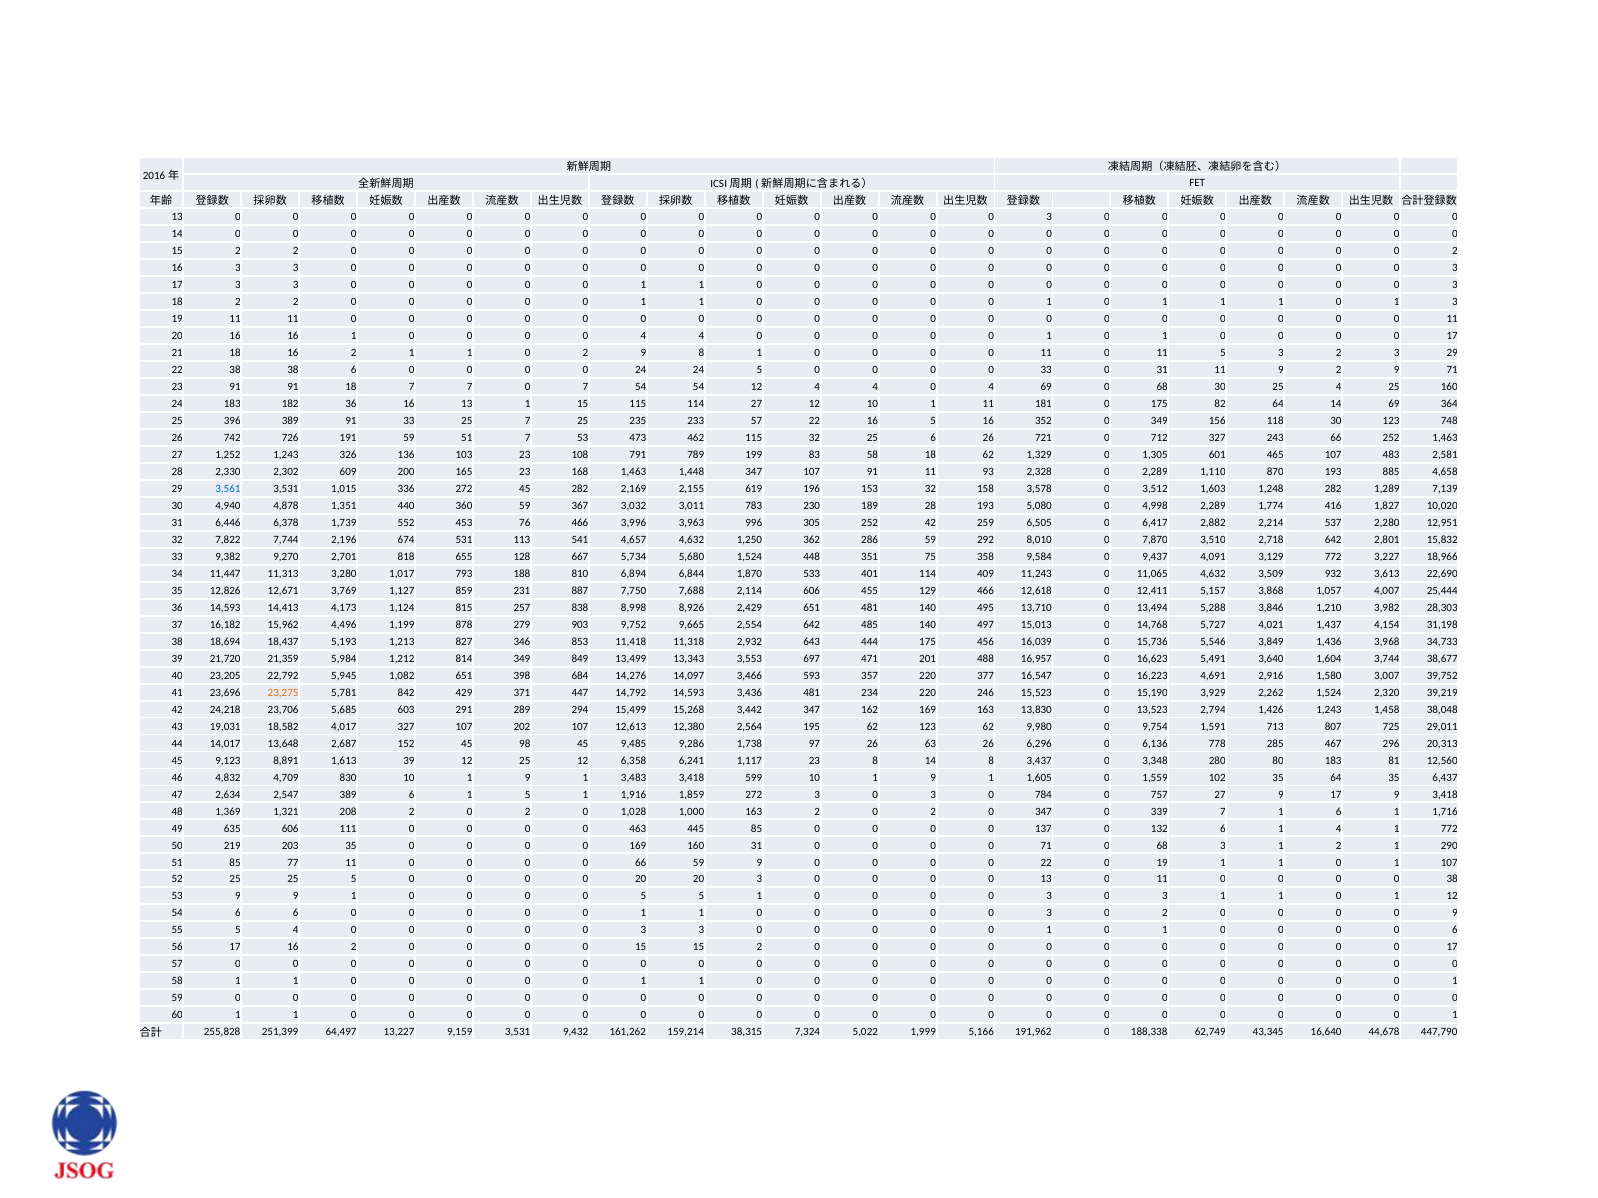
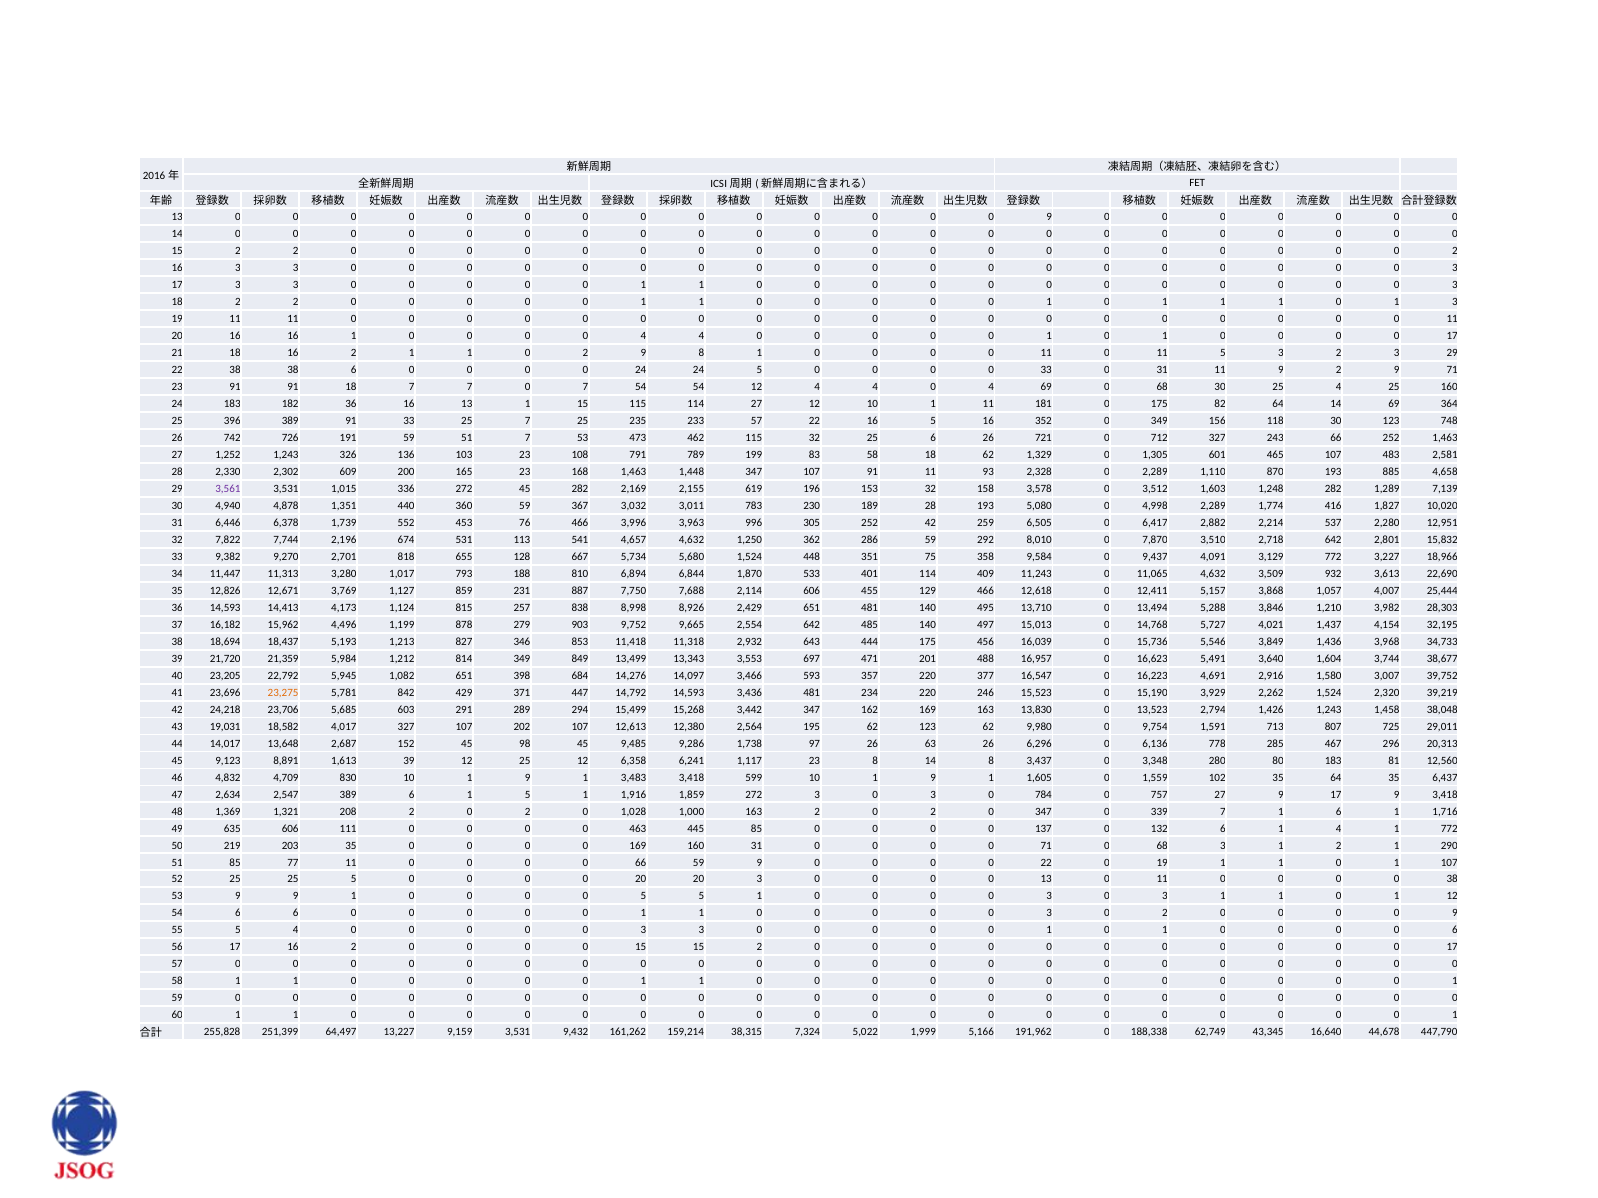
3 at (1049, 217): 3 -> 9
3,561 colour: blue -> purple
31,198: 31,198 -> 32,195
